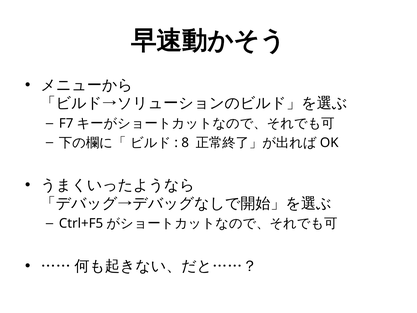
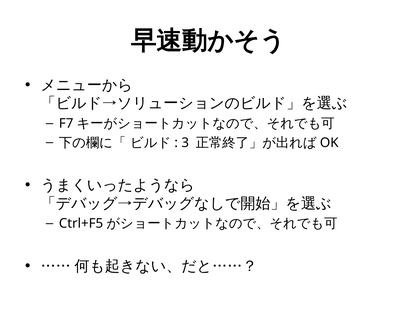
8: 8 -> 3
